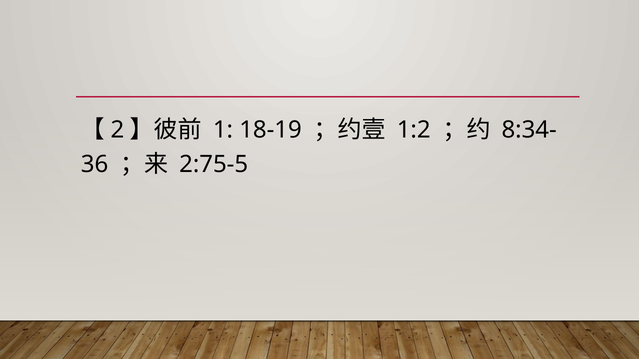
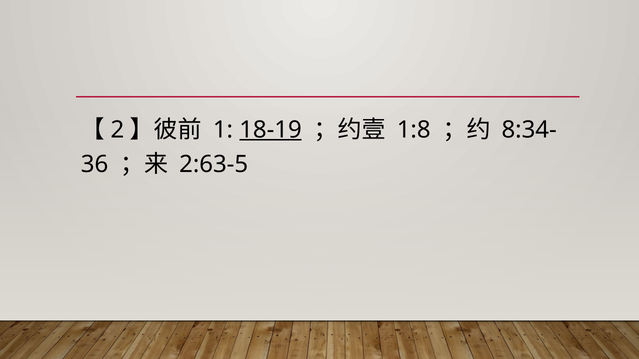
18-19 underline: none -> present
1:2: 1:2 -> 1:8
2:75-5: 2:75-5 -> 2:63-5
